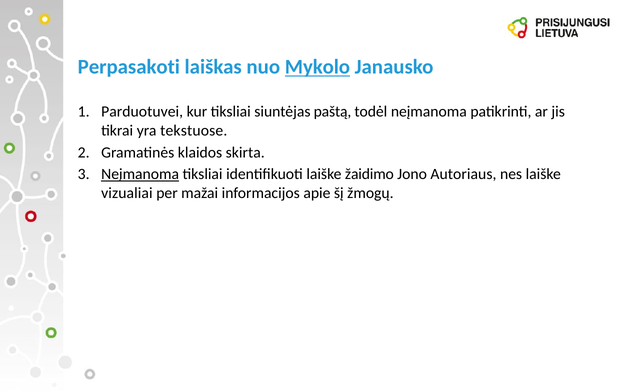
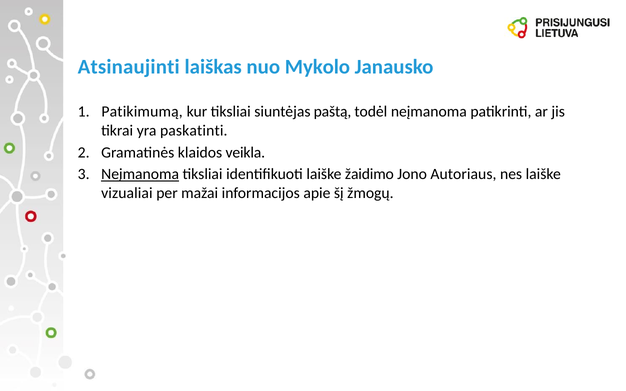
Perpasakoti: Perpasakoti -> Atsinaujinti
Mykolo underline: present -> none
Parduotuvei: Parduotuvei -> Patikimumą
tekstuose: tekstuose -> paskatinti
skirta: skirta -> veikla
